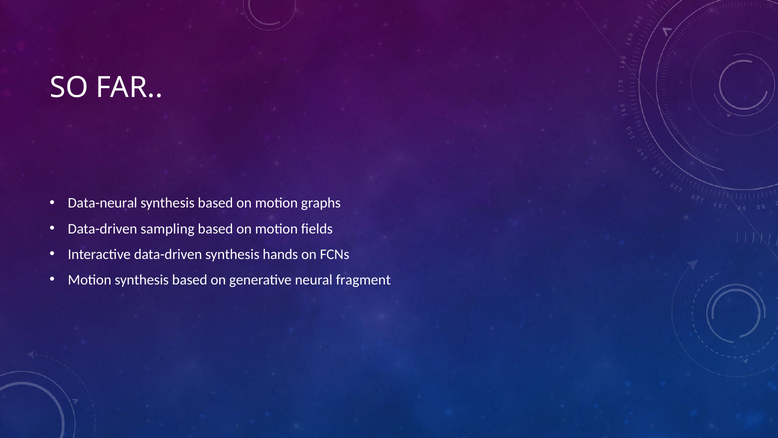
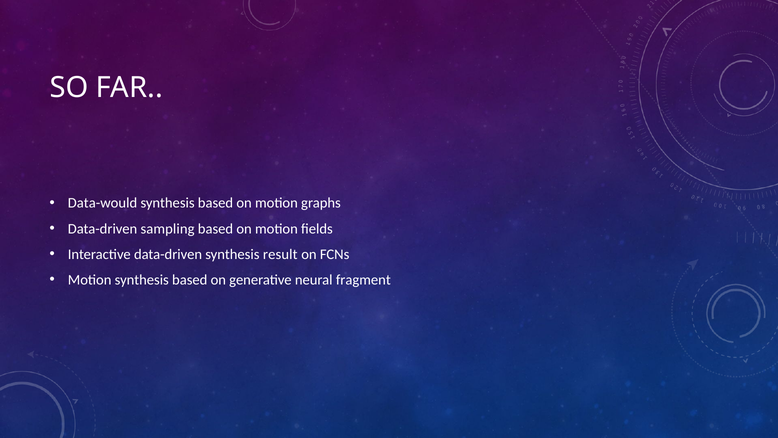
Data-neural: Data-neural -> Data-would
hands: hands -> result
